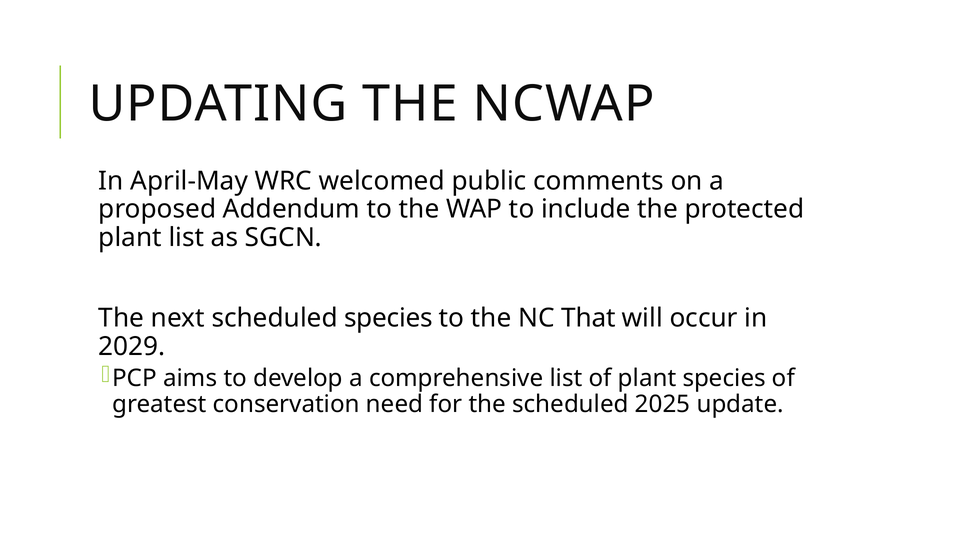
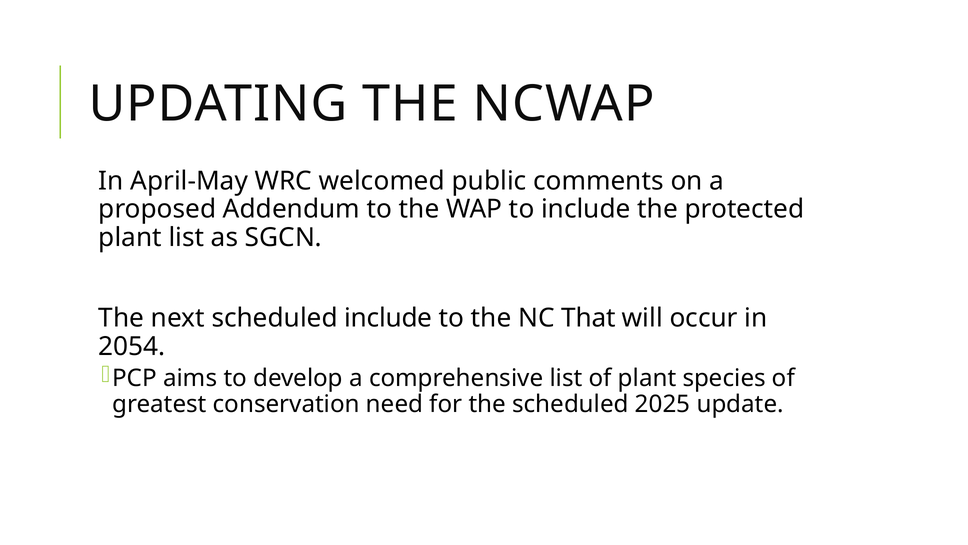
scheduled species: species -> include
2029: 2029 -> 2054
